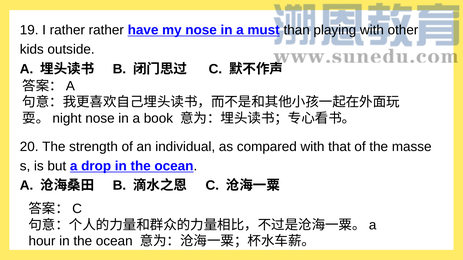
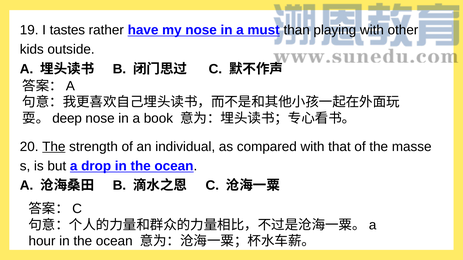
I rather: rather -> tastes
night: night -> deep
The at (54, 147) underline: none -> present
